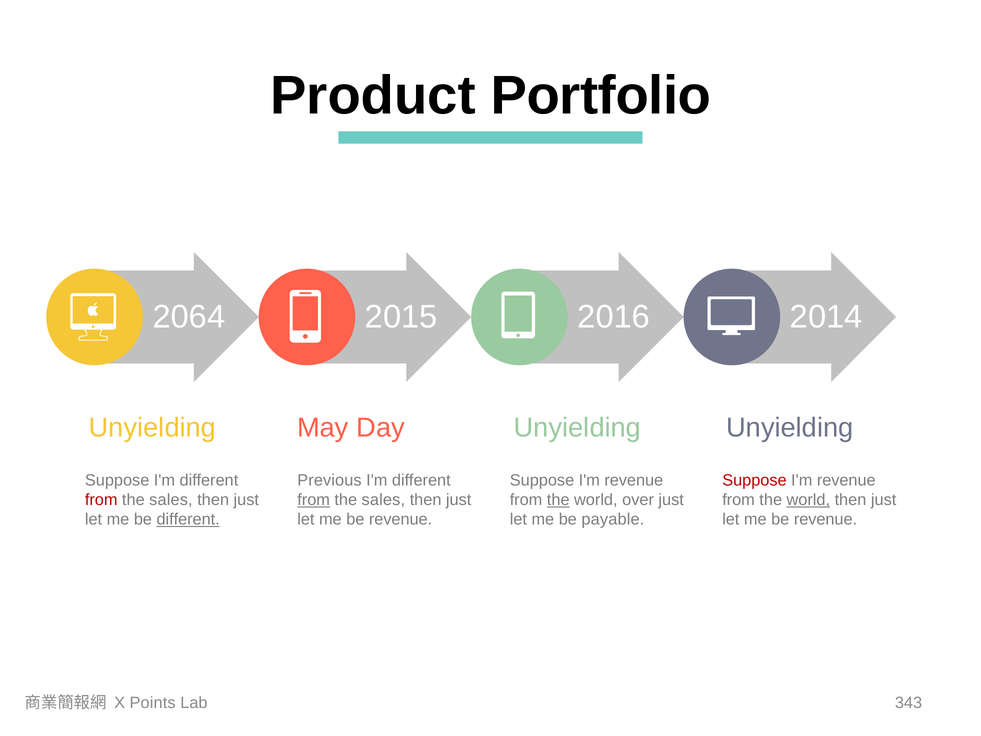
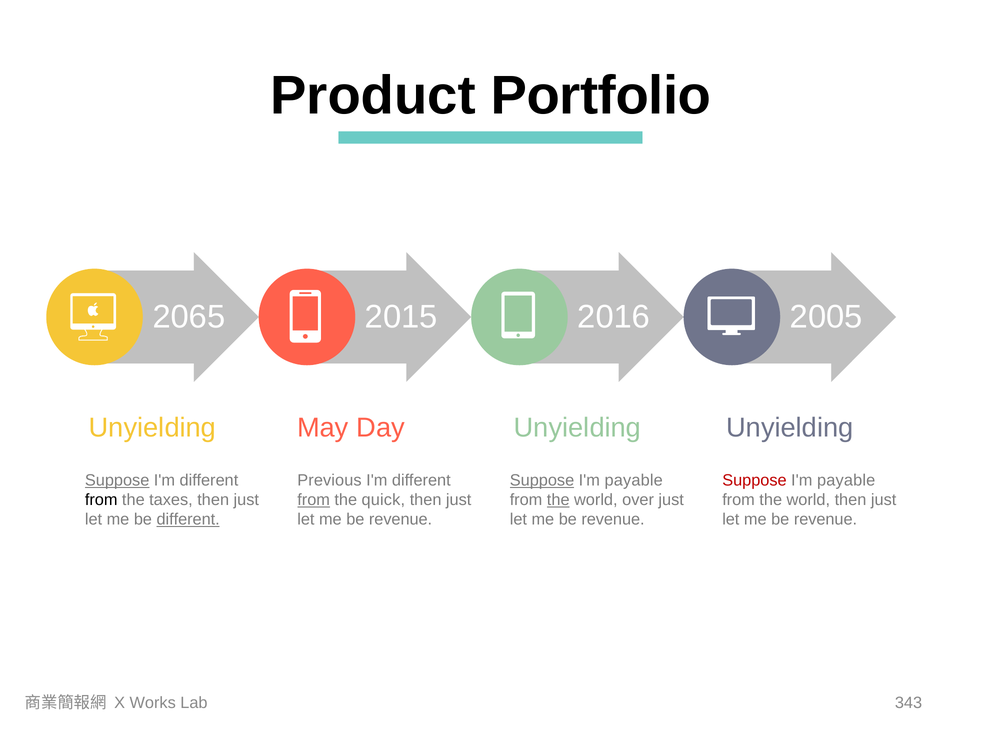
2064: 2064 -> 2065
2014: 2014 -> 2005
Suppose at (117, 480) underline: none -> present
Suppose at (542, 480) underline: none -> present
revenue at (634, 480): revenue -> payable
revenue at (846, 480): revenue -> payable
from at (101, 500) colour: red -> black
sales at (171, 500): sales -> taxes
sales at (383, 500): sales -> quick
world at (808, 500) underline: present -> none
payable at (613, 519): payable -> revenue
Points: Points -> Works
